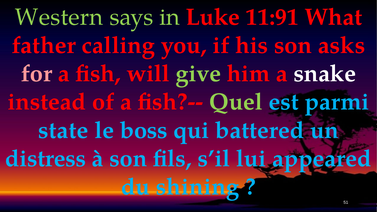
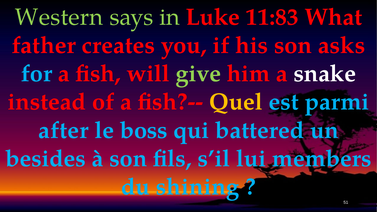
11:91: 11:91 -> 11:83
calling: calling -> creates
for colour: pink -> light blue
Quel colour: light green -> yellow
state: state -> after
distress: distress -> besides
appeared: appeared -> members
